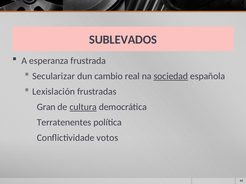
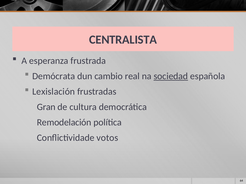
SUBLEVADOS: SUBLEVADOS -> CENTRALISTA
Secularizar: Secularizar -> Demócrata
cultura underline: present -> none
Terratenentes: Terratenentes -> Remodelación
